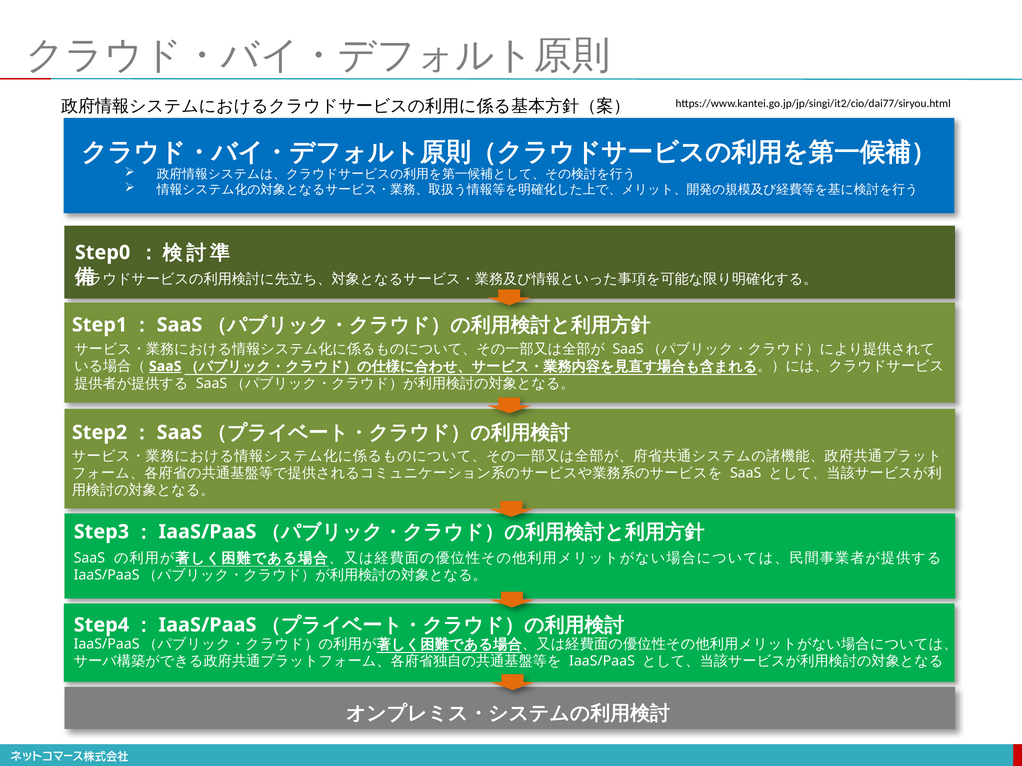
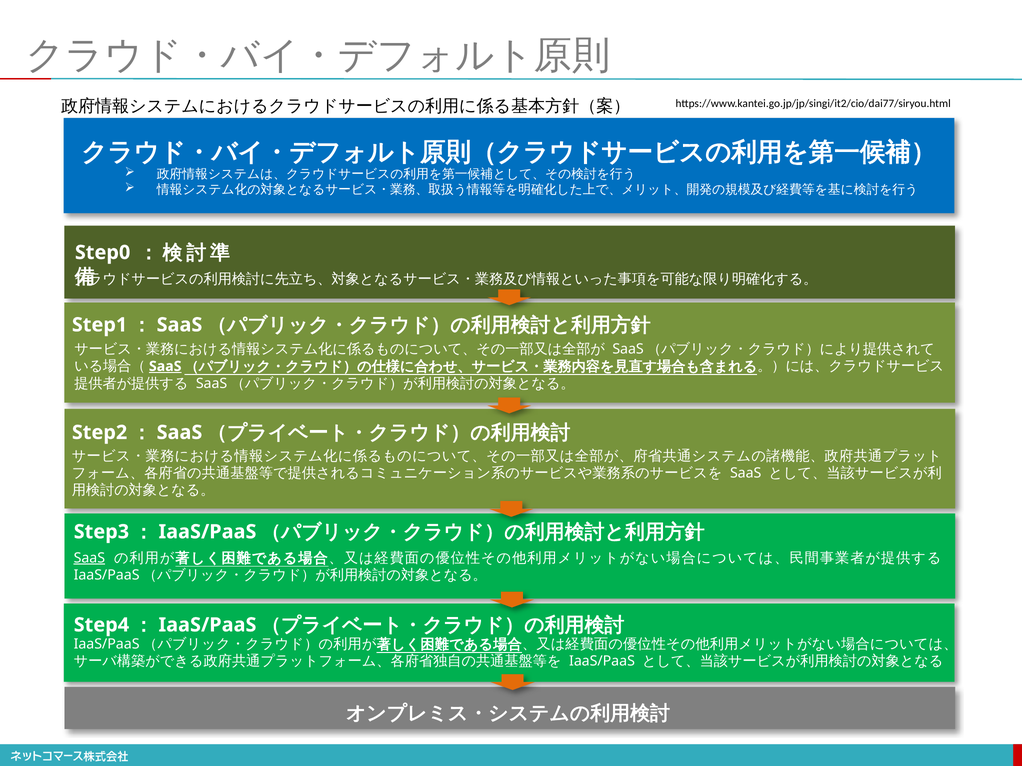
SaaS at (89, 558) underline: none -> present
